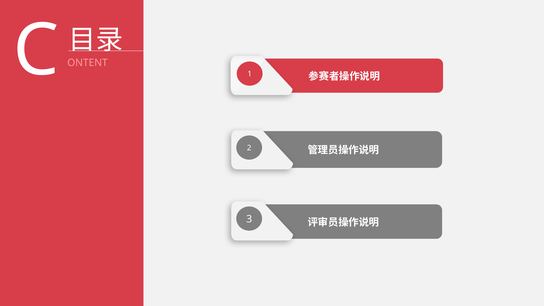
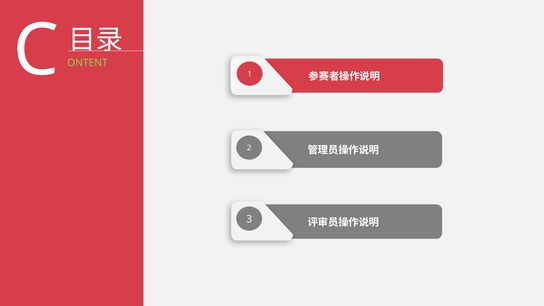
ONTENT colour: pink -> light green
